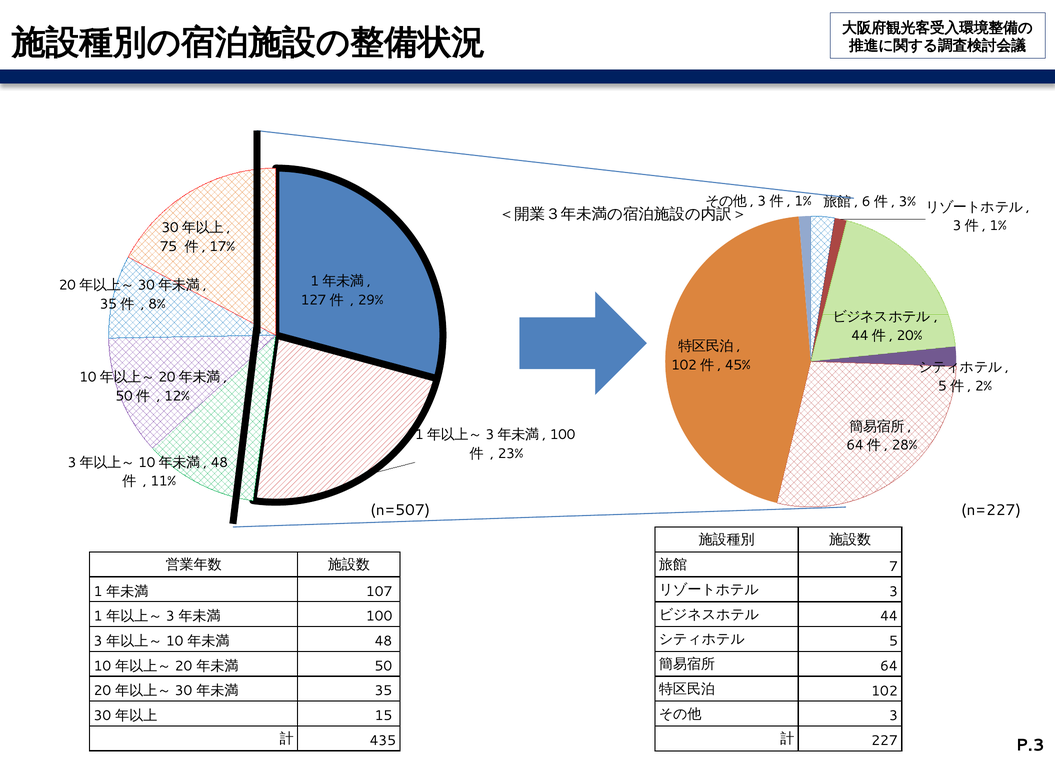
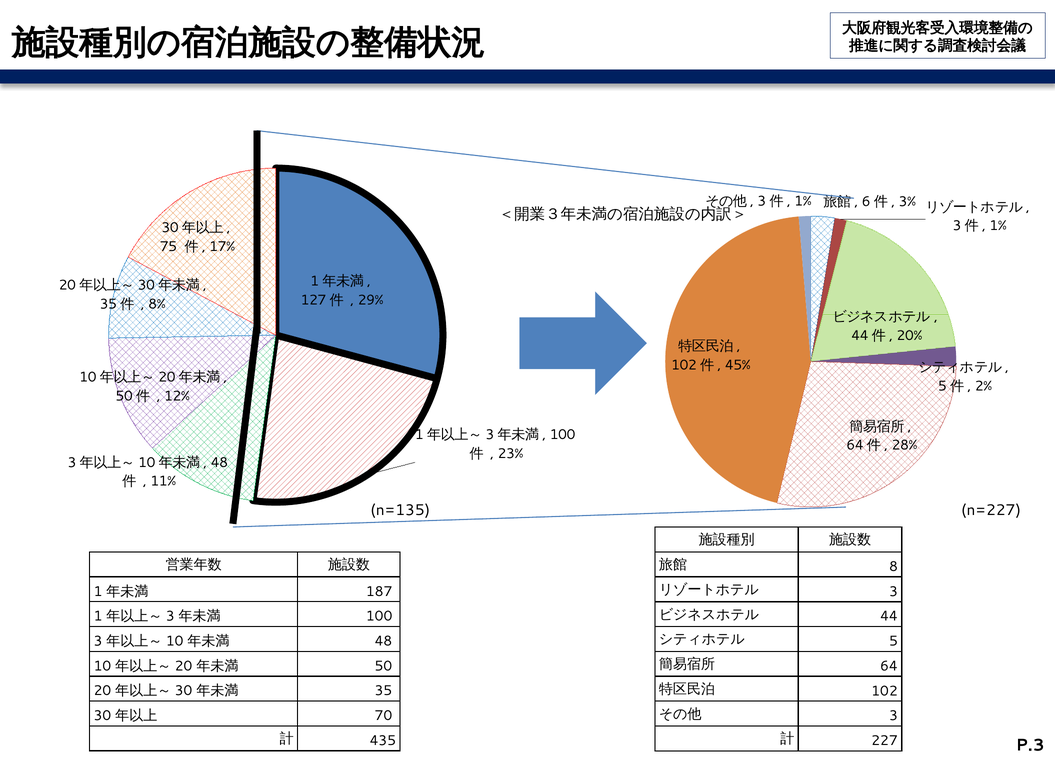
n=507: n=507 -> n=135
7: 7 -> 8
107: 107 -> 187
15: 15 -> 70
